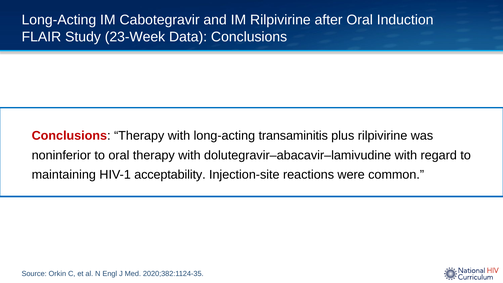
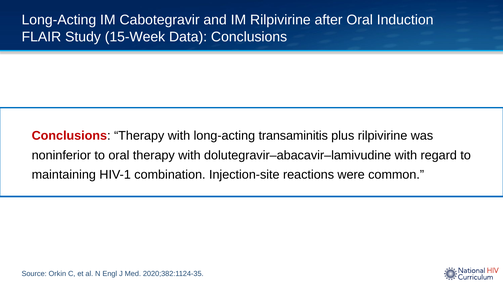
23-Week: 23-Week -> 15-Week
acceptability: acceptability -> combination
